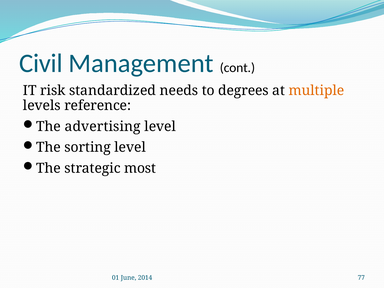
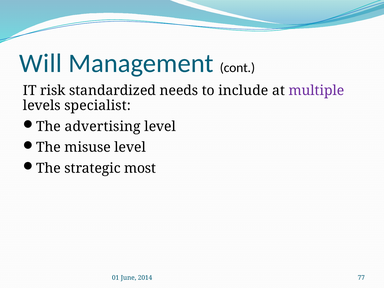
Civil: Civil -> Will
degrees: degrees -> include
multiple colour: orange -> purple
reference: reference -> specialist
sorting: sorting -> misuse
